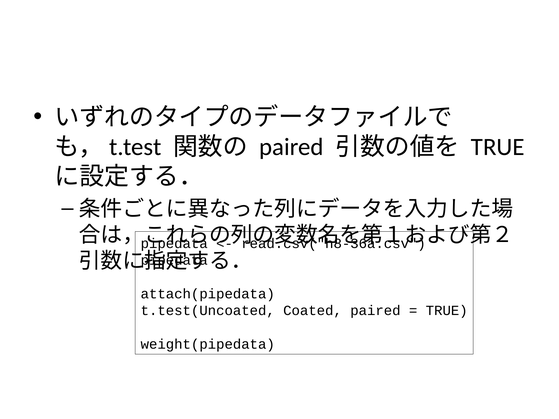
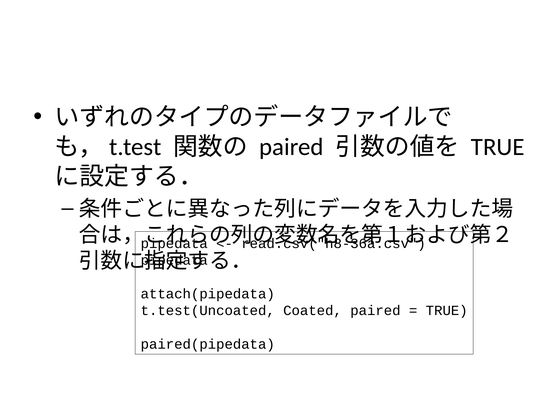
weight(pipedata: weight(pipedata -> paired(pipedata
